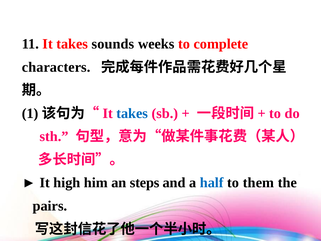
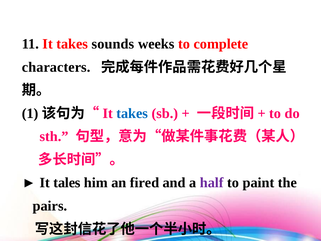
high: high -> tales
steps: steps -> fired
half colour: blue -> purple
them: them -> paint
